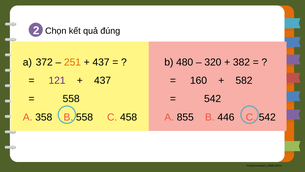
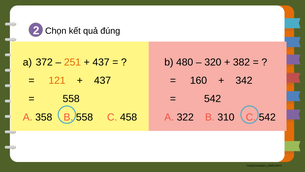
121 colour: purple -> orange
582: 582 -> 342
855: 855 -> 322
446: 446 -> 310
